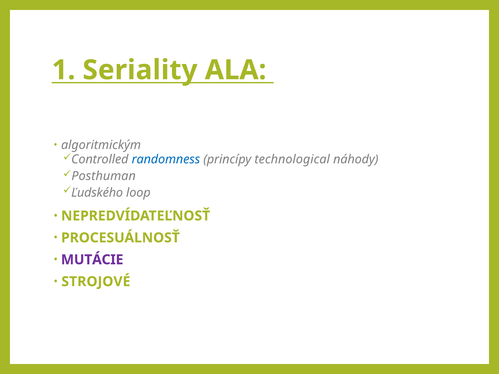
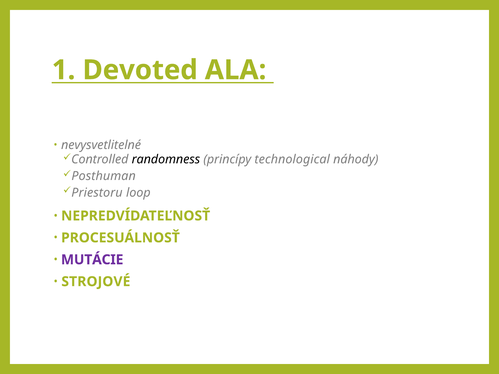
Seriality: Seriality -> Devoted
algoritmickým: algoritmickým -> nevysvetlitelné
randomness colour: blue -> black
Ľudského: Ľudského -> Priestoru
